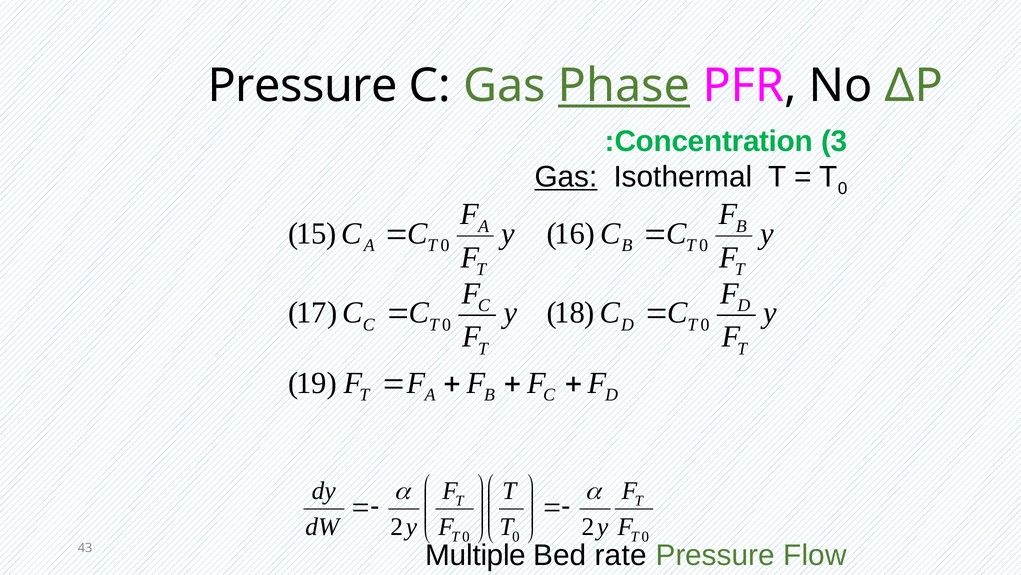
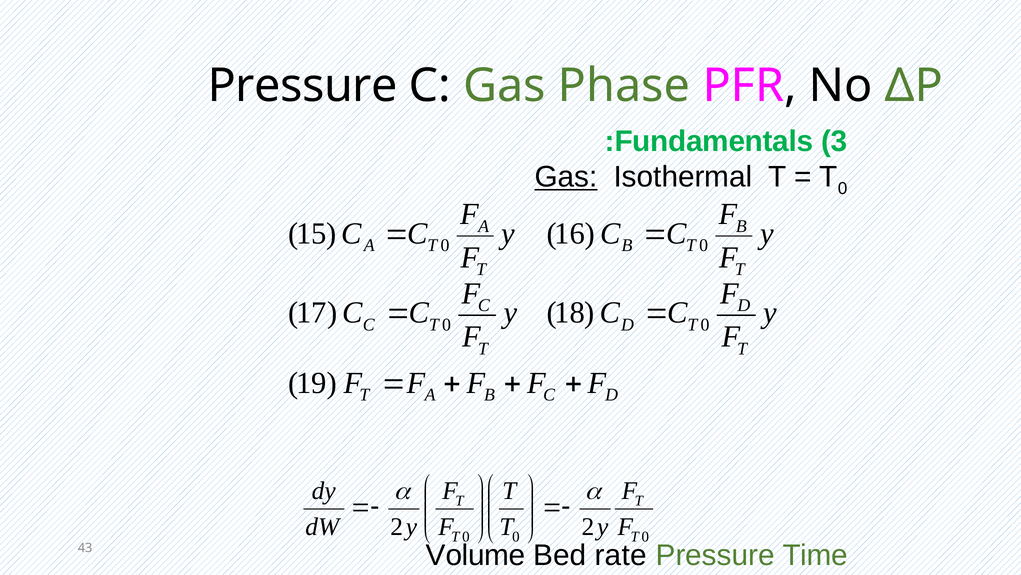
Phase underline: present -> none
Concentration: Concentration -> Fundamentals
Multiple: Multiple -> Volume
Flow: Flow -> Time
